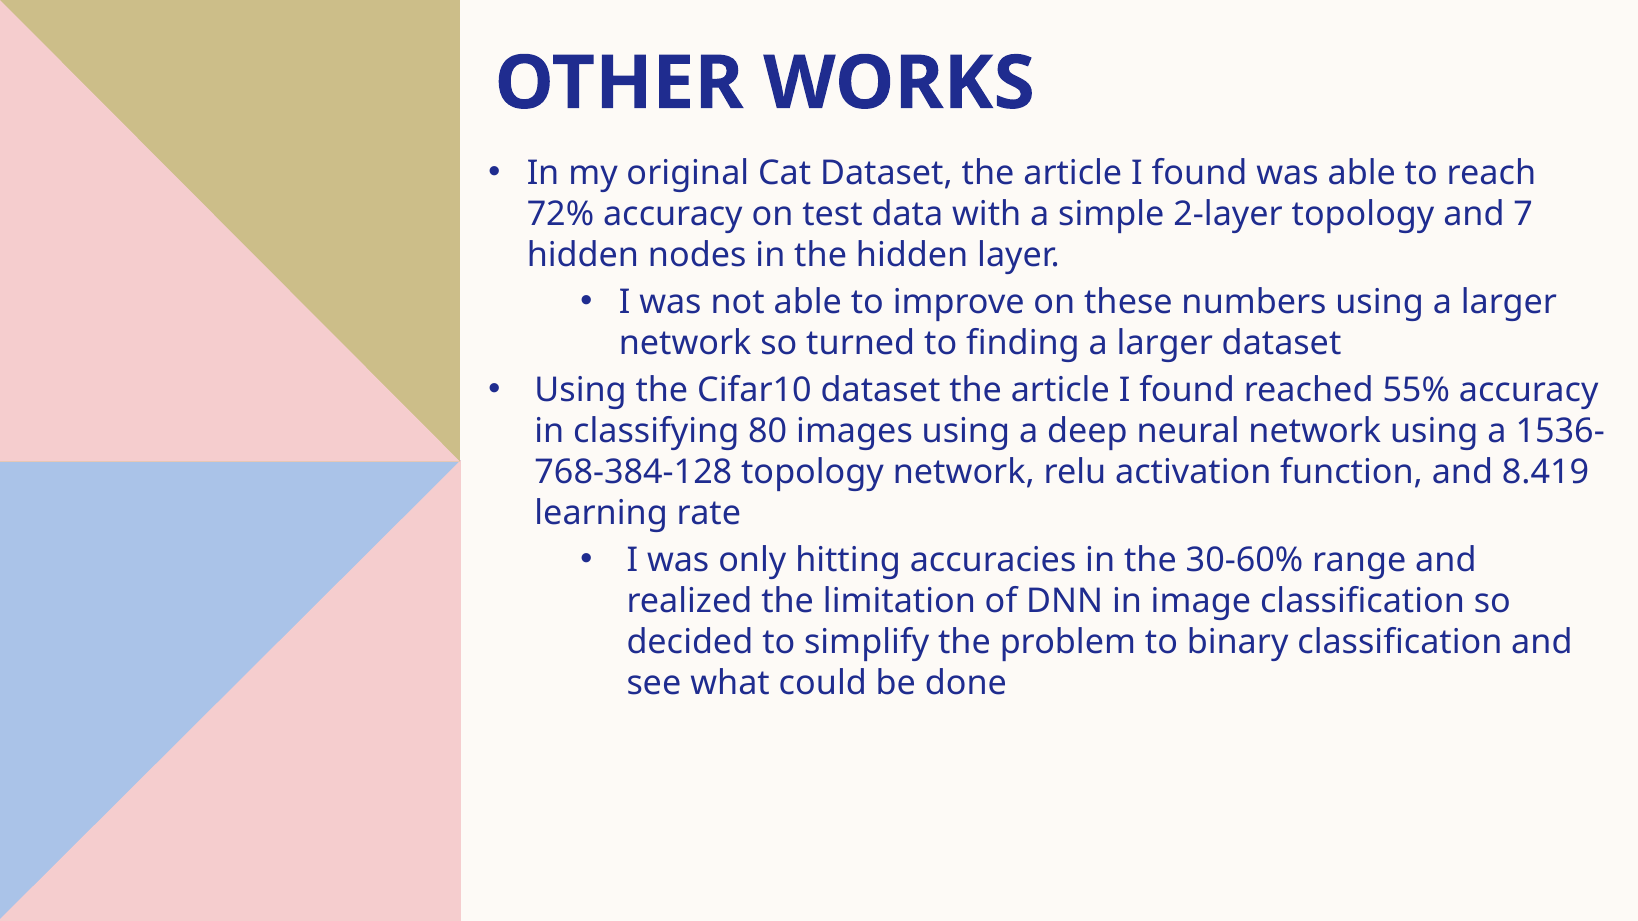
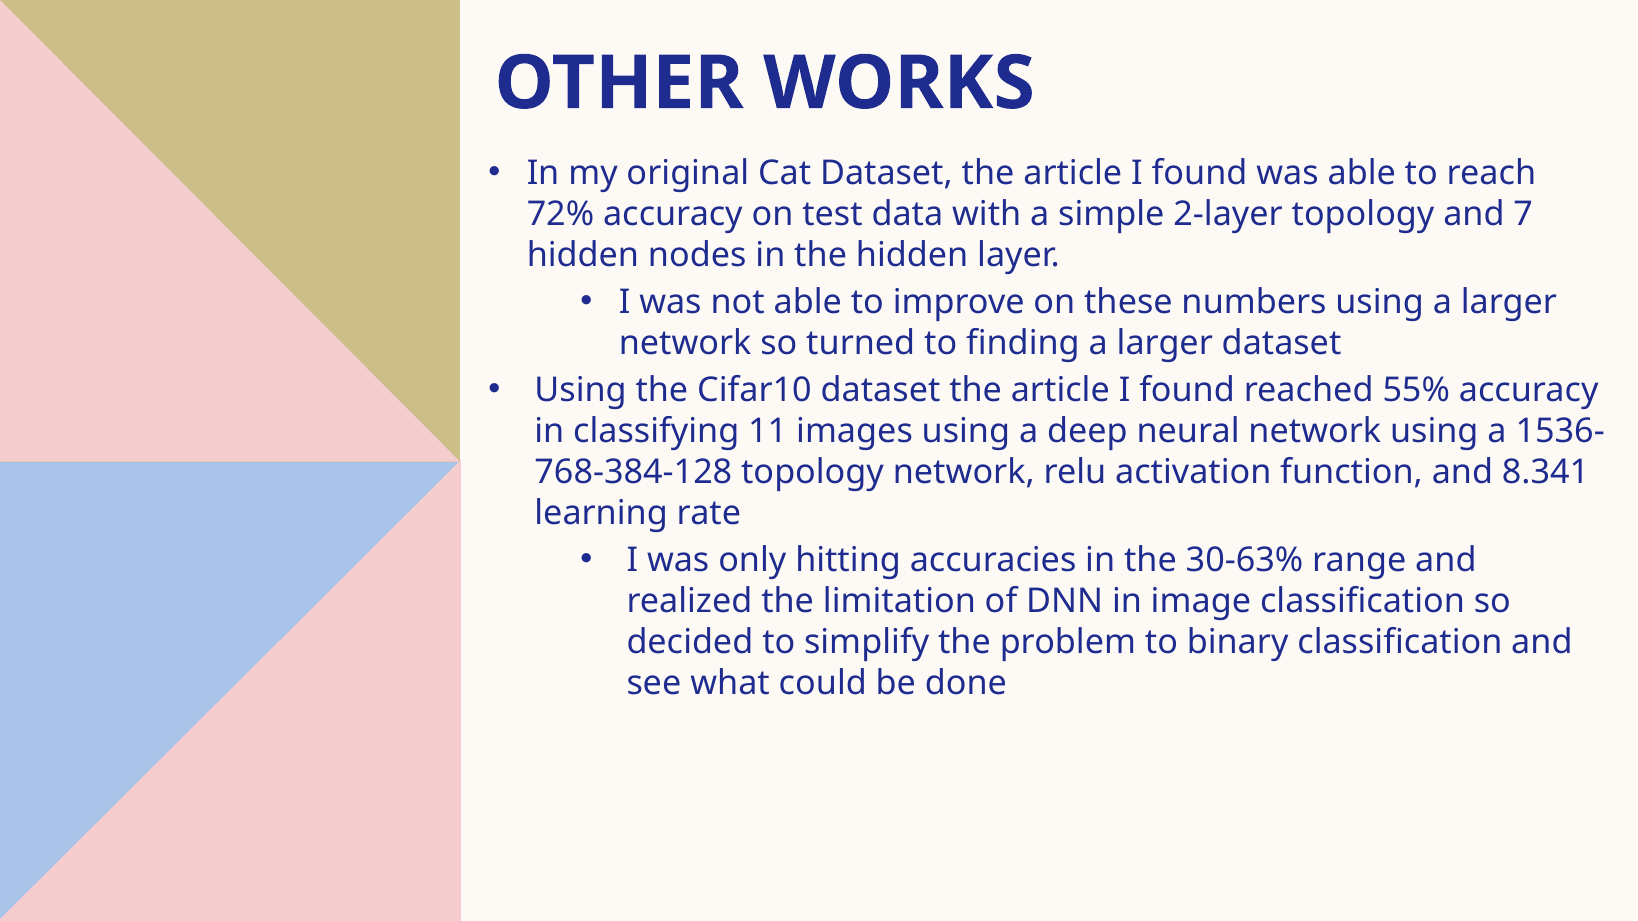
80: 80 -> 11
8.419: 8.419 -> 8.341
30-60%: 30-60% -> 30-63%
